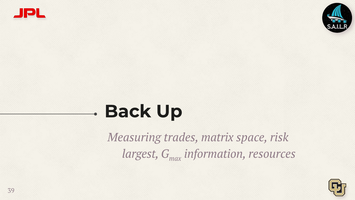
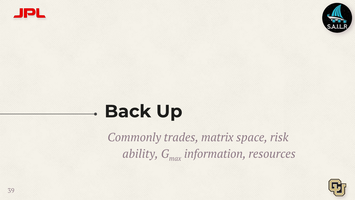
Measuring: Measuring -> Commonly
largest: largest -> ability
